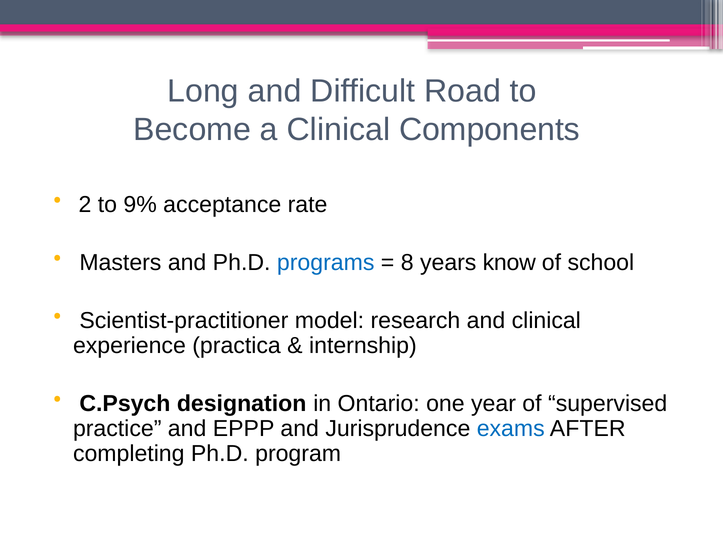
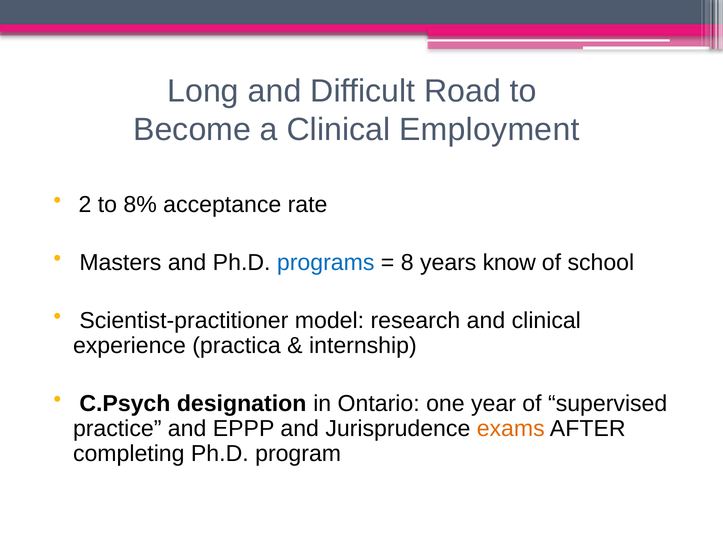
Components: Components -> Employment
9%: 9% -> 8%
exams colour: blue -> orange
